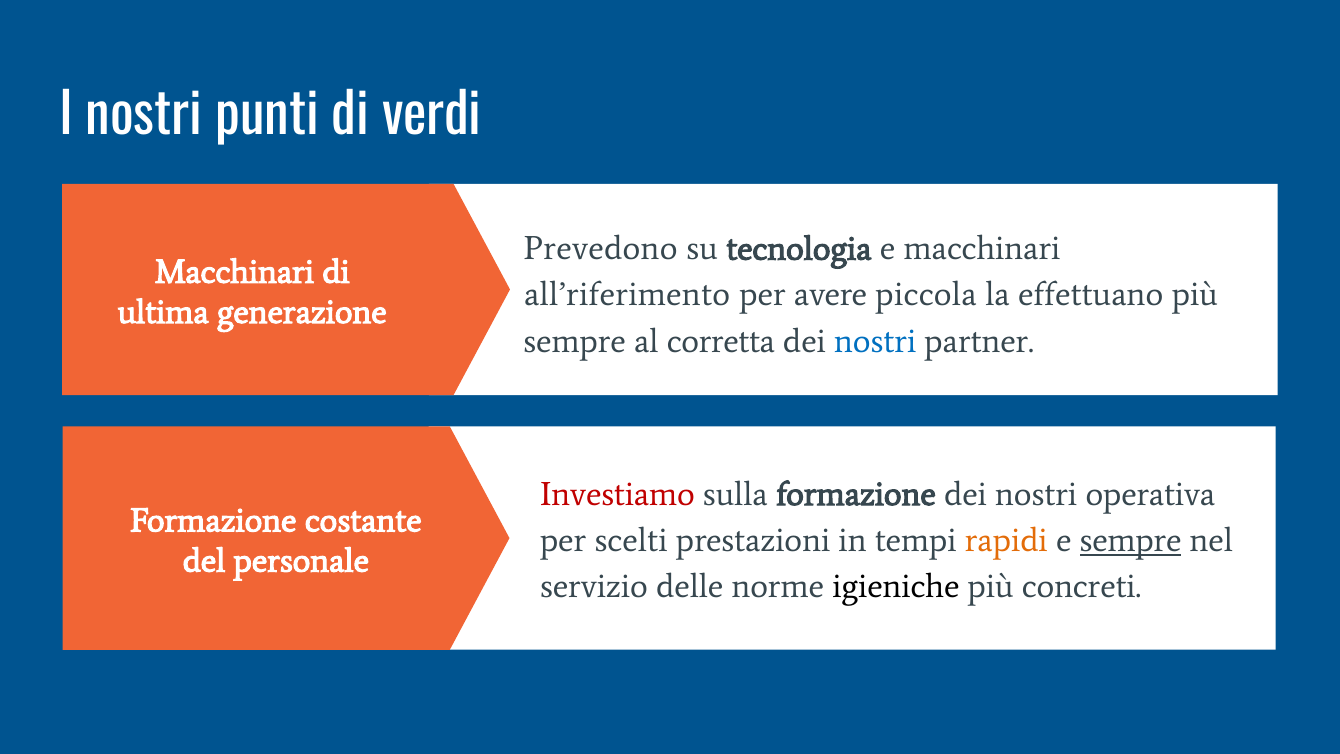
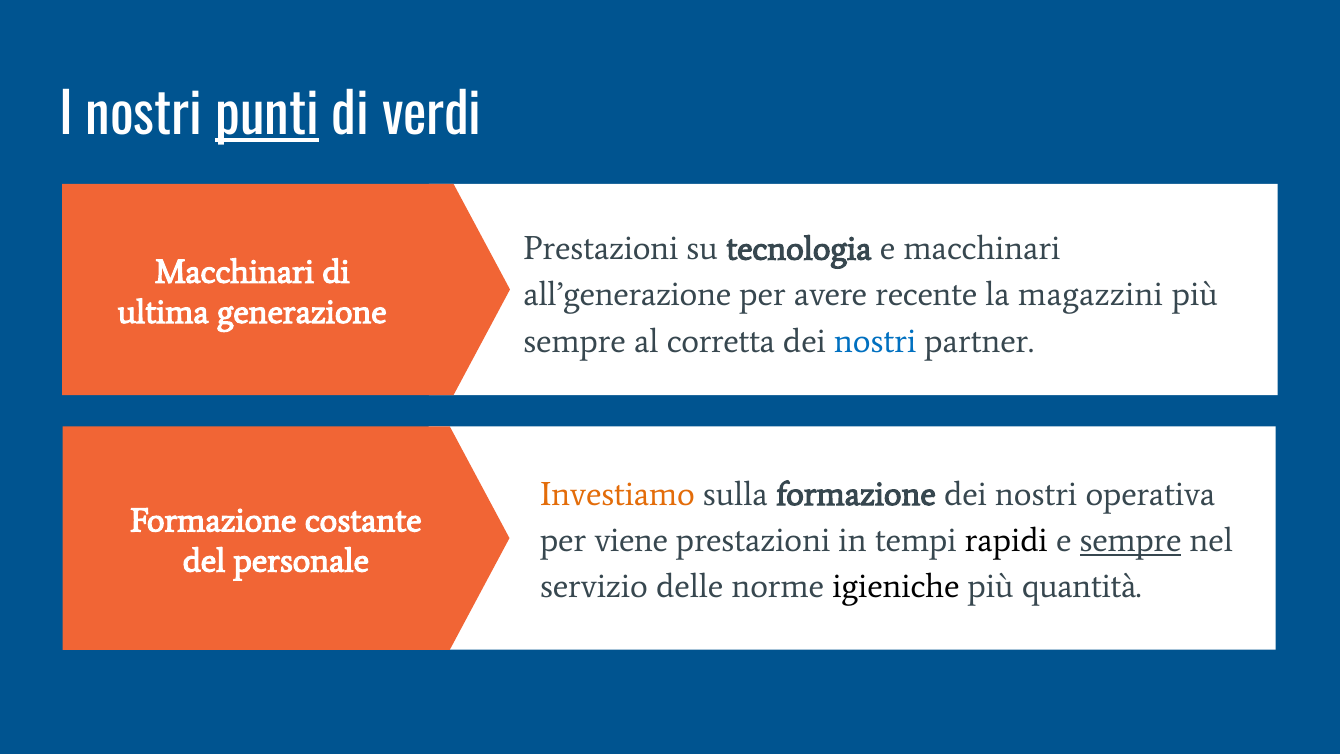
punti underline: none -> present
Prevedono at (601, 249): Prevedono -> Prestazioni
all’riferimento: all’riferimento -> all’generazione
piccola: piccola -> recente
effettuano: effettuano -> magazzini
Investiamo colour: red -> orange
scelti: scelti -> viene
rapidi colour: orange -> black
concreti: concreti -> quantità
